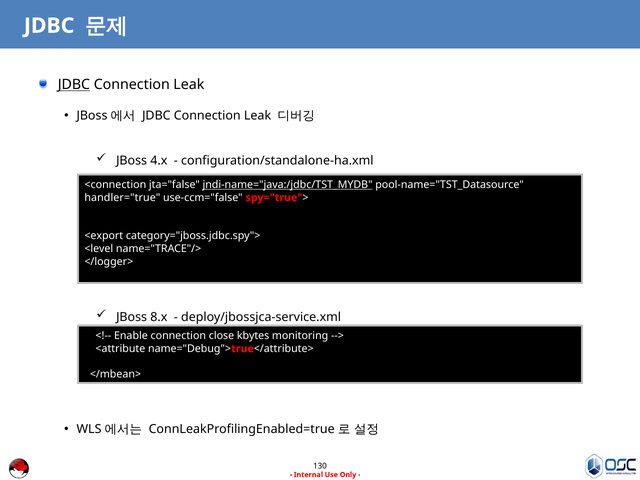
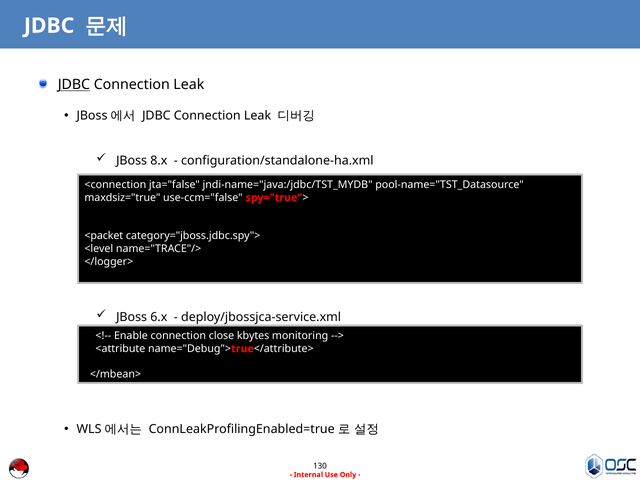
4.x: 4.x -> 8.x
jndi-name="java:/jdbc/TST_MYDB underline: present -> none
handler="true: handler="true -> maxdsiz="true
<export: <export -> <packet
8.x: 8.x -> 6.x
